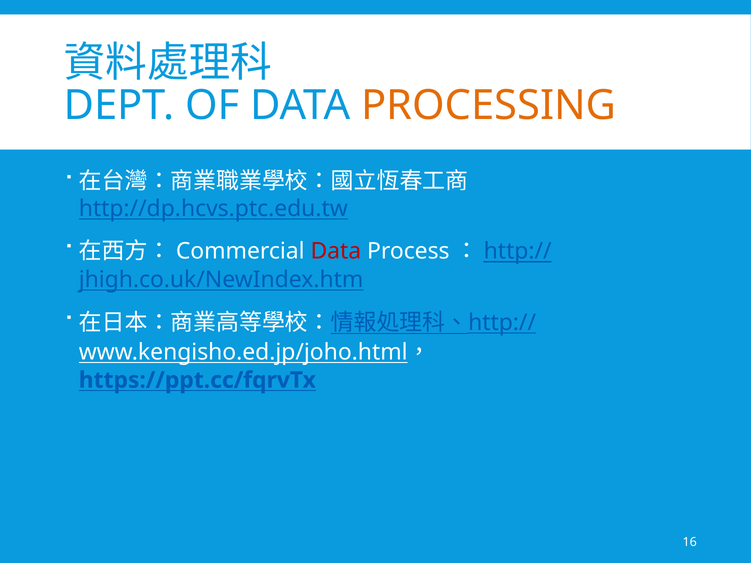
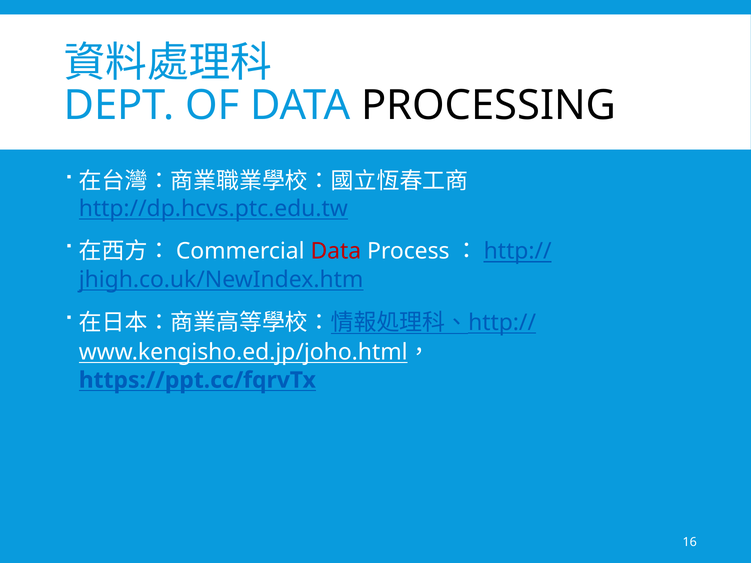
PROCESSING colour: orange -> black
